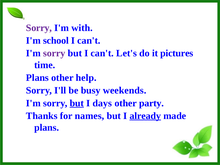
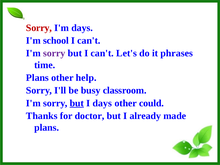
Sorry at (39, 28) colour: purple -> red
I'm with: with -> days
pictures: pictures -> phrases
weekends: weekends -> classroom
party: party -> could
names: names -> doctor
already underline: present -> none
